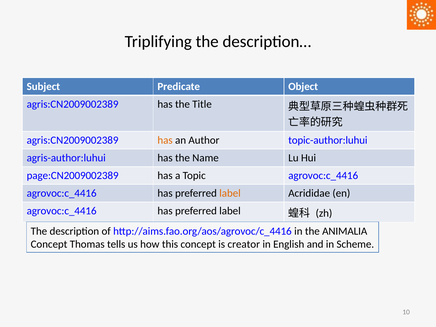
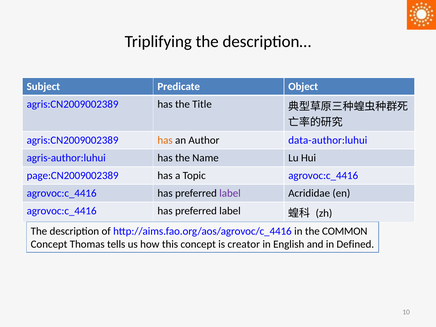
topic-author:luhui: topic-author:luhui -> data-author:luhui
label at (230, 193) colour: orange -> purple
ANIMALIA: ANIMALIA -> COMMON
Scheme: Scheme -> Defined
